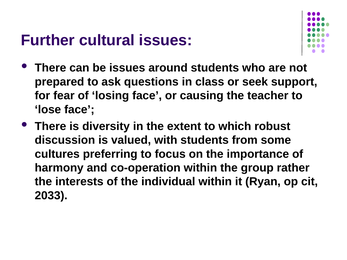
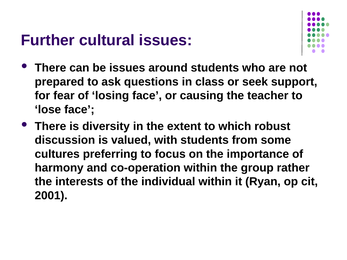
2033: 2033 -> 2001
